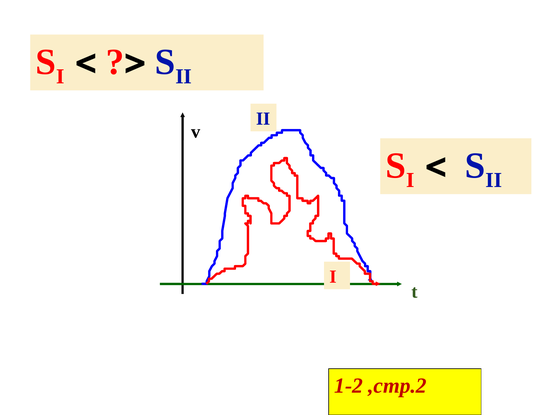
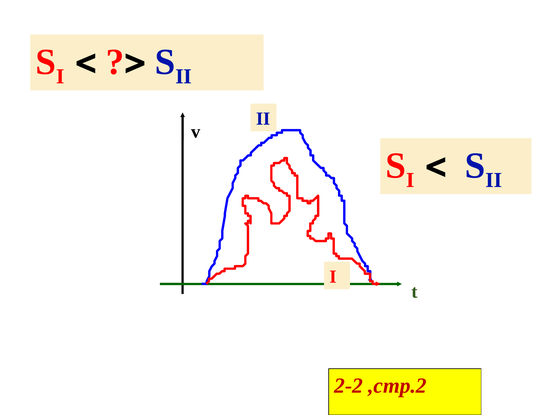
1-2: 1-2 -> 2-2
